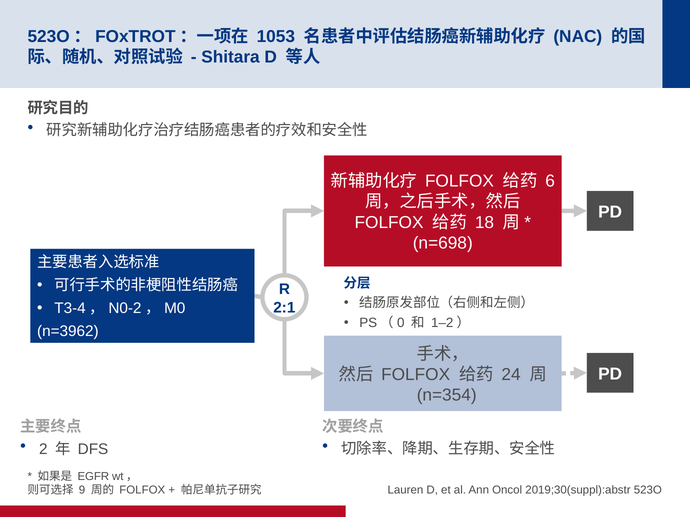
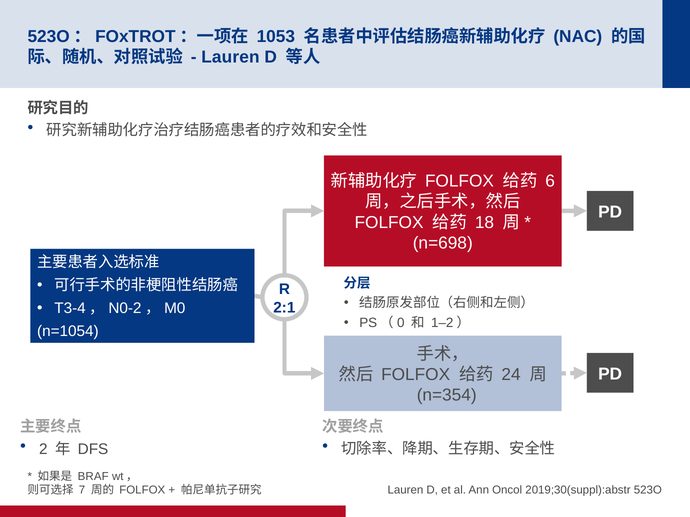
Shitara at (230, 57): Shitara -> Lauren
n=3962: n=3962 -> n=1054
EGFR: EGFR -> BRAF
9: 9 -> 7
